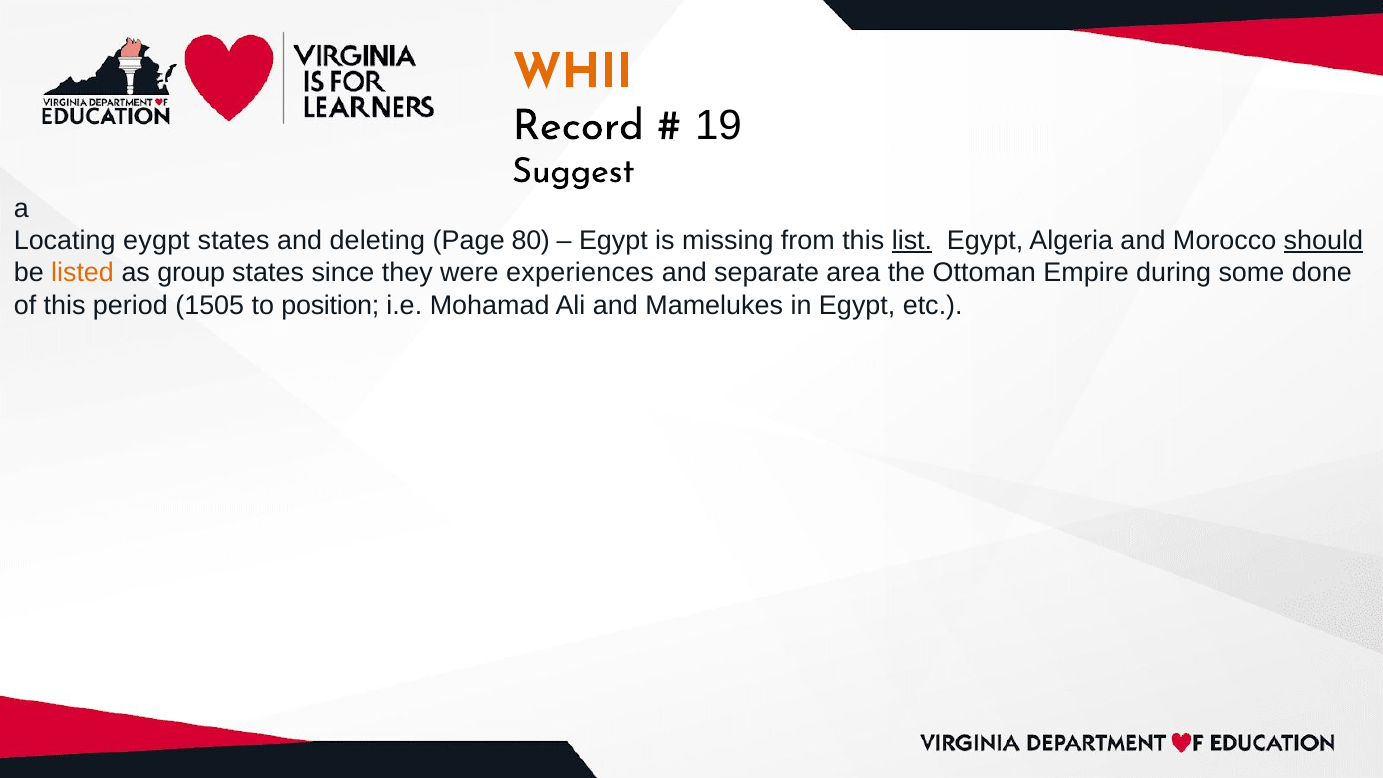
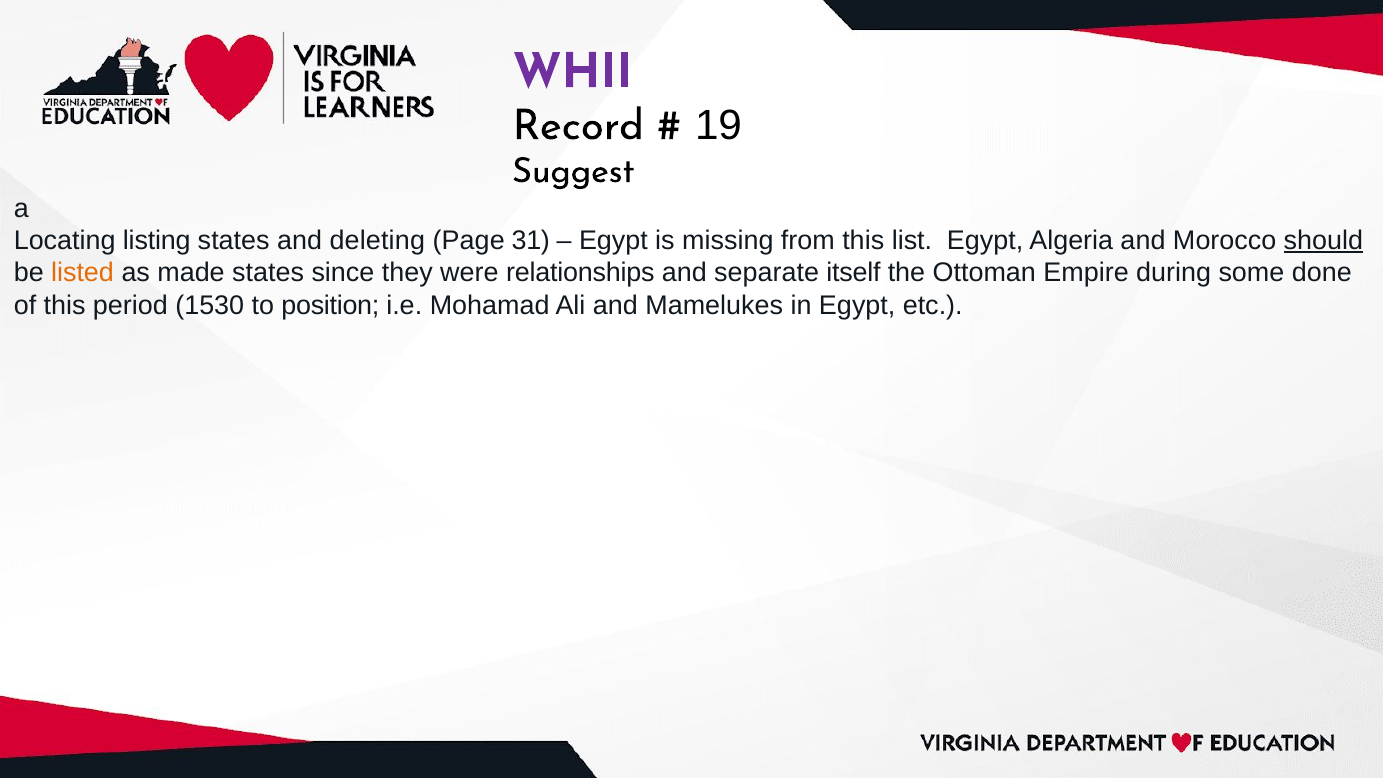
WHII colour: orange -> purple
eygpt: eygpt -> listing
80: 80 -> 31
list underline: present -> none
group: group -> made
experiences: experiences -> relationships
area: area -> itself
1505: 1505 -> 1530
